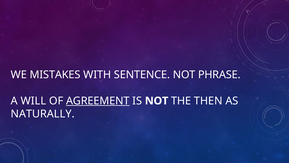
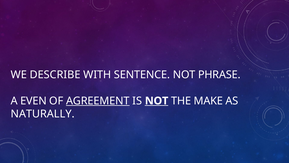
MISTAKES: MISTAKES -> DESCRIBE
WILL: WILL -> EVEN
NOT at (157, 101) underline: none -> present
THEN: THEN -> MAKE
